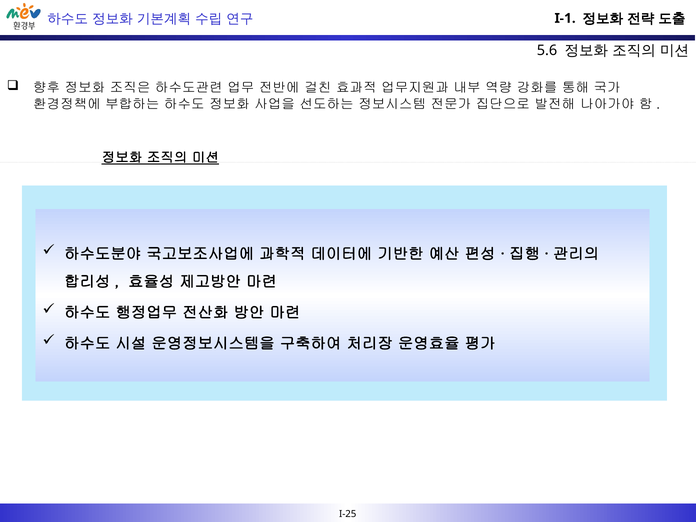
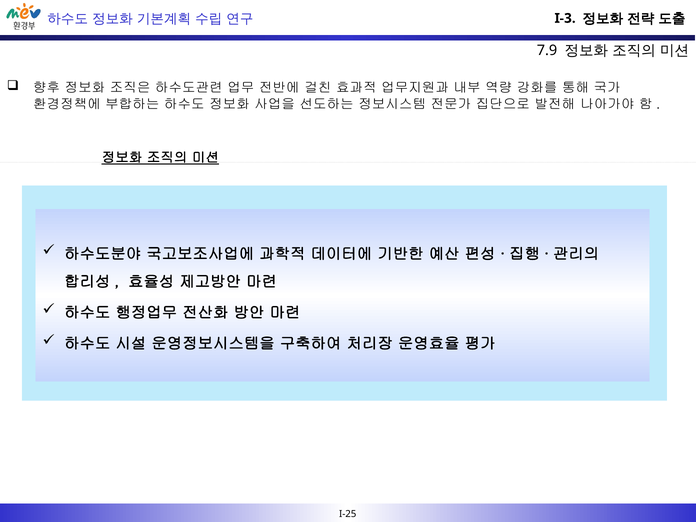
I-1: I-1 -> I-3
5.6: 5.6 -> 7.9
